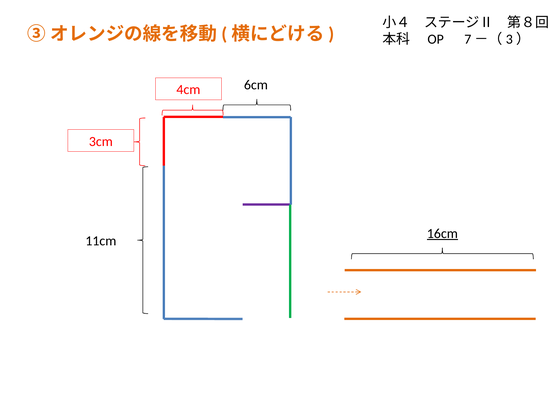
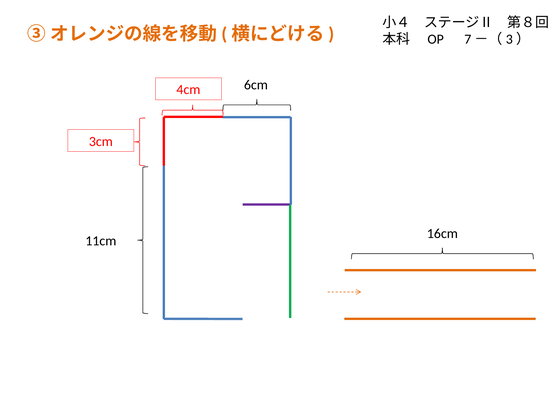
16cm underline: present -> none
